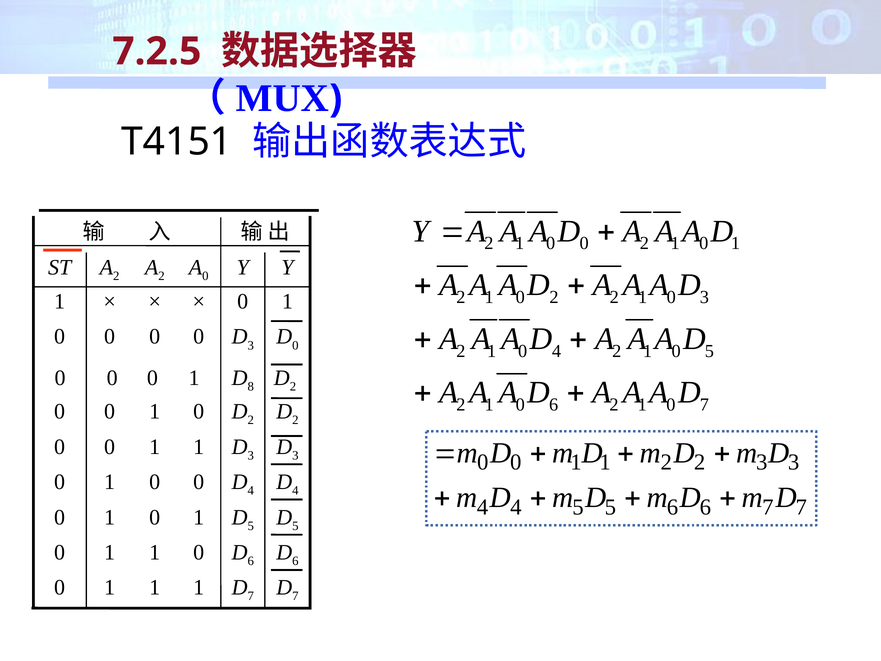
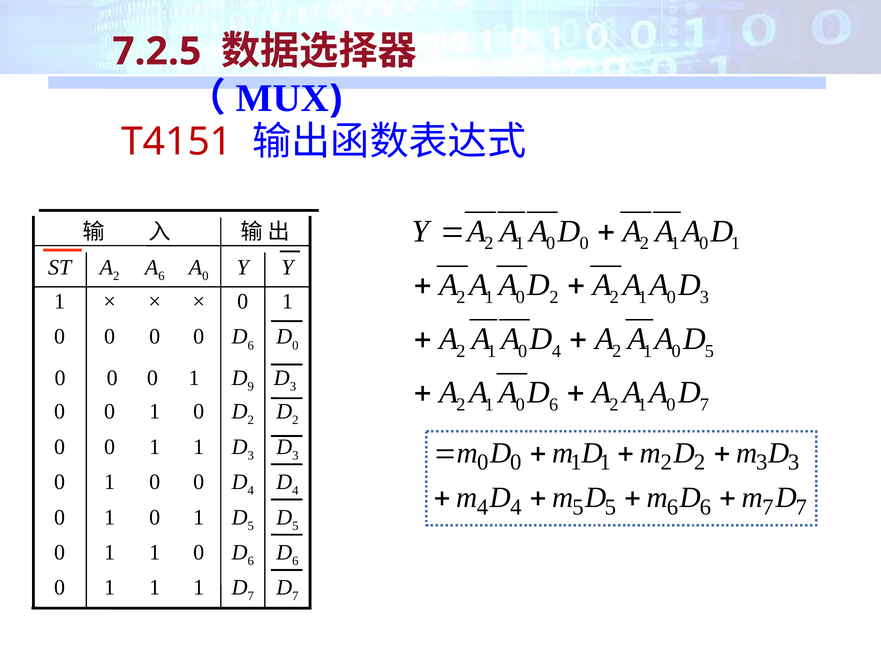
T4151 colour: black -> red
2 at (161, 276): 2 -> 6
3 at (251, 345): 3 -> 6
8: 8 -> 9
2 at (293, 386): 2 -> 3
